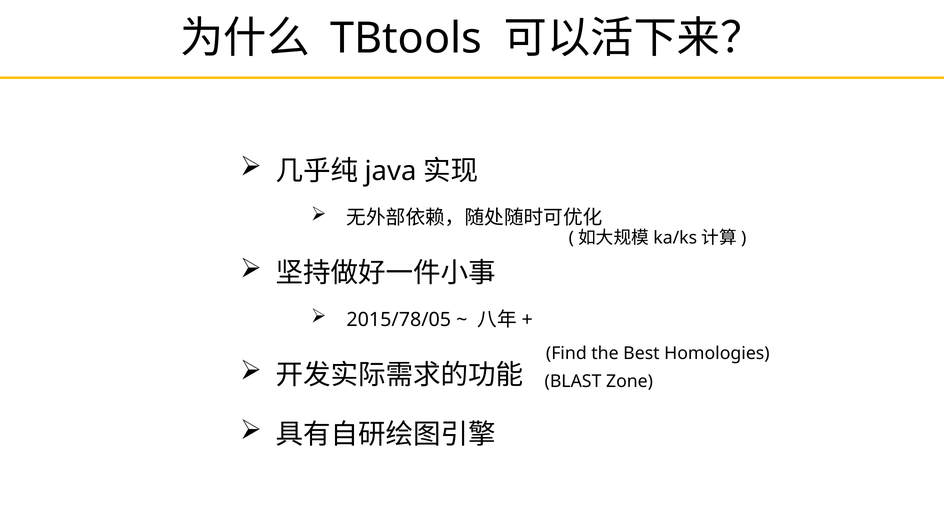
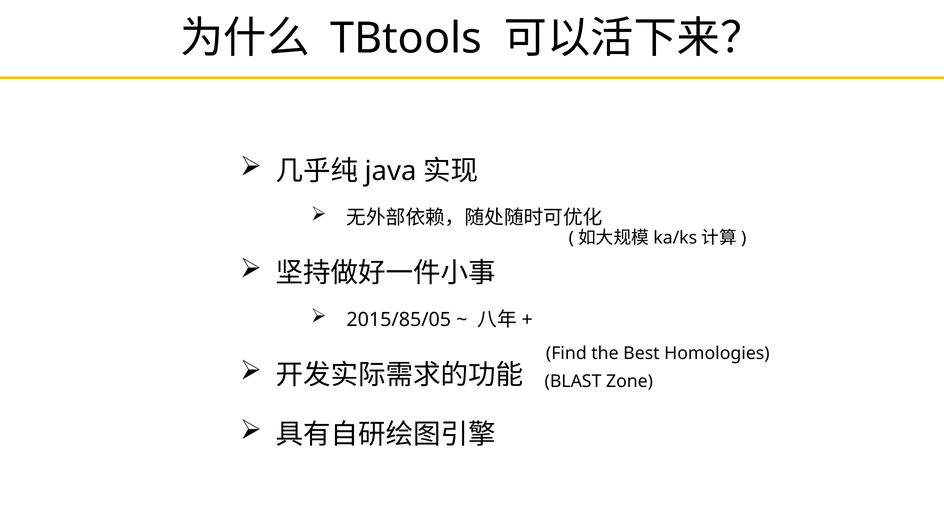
2015/78/05: 2015/78/05 -> 2015/85/05
